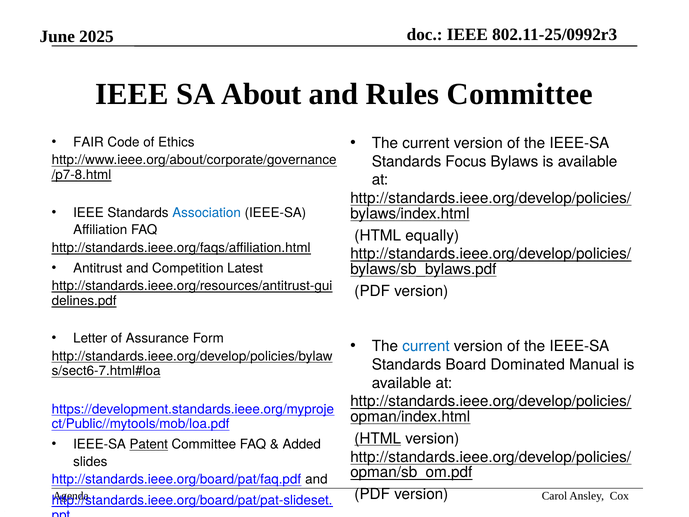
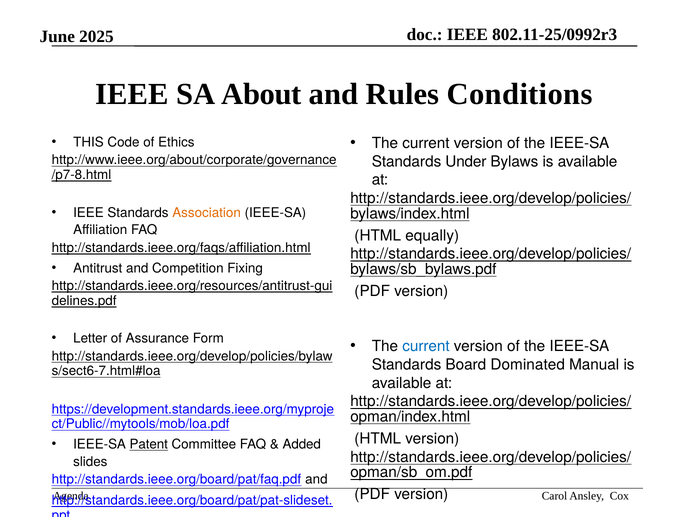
Rules Committee: Committee -> Conditions
FAIR: FAIR -> THIS
Focus: Focus -> Under
Association colour: blue -> orange
Latest: Latest -> Fixing
HTML at (378, 438) underline: present -> none
